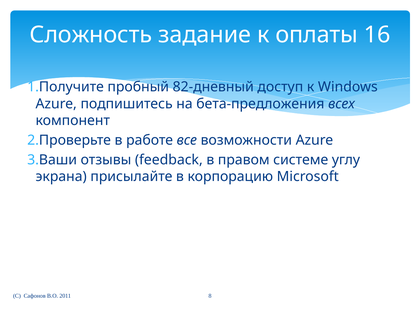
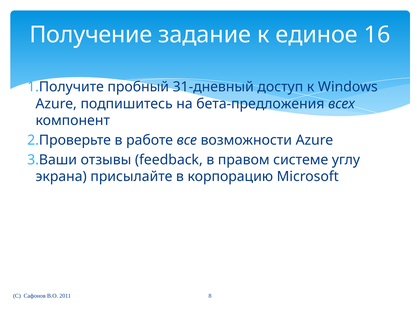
Сложность: Сложность -> Получение
оплаты: оплаты -> единое
82-дневный: 82-дневный -> 31-дневный
